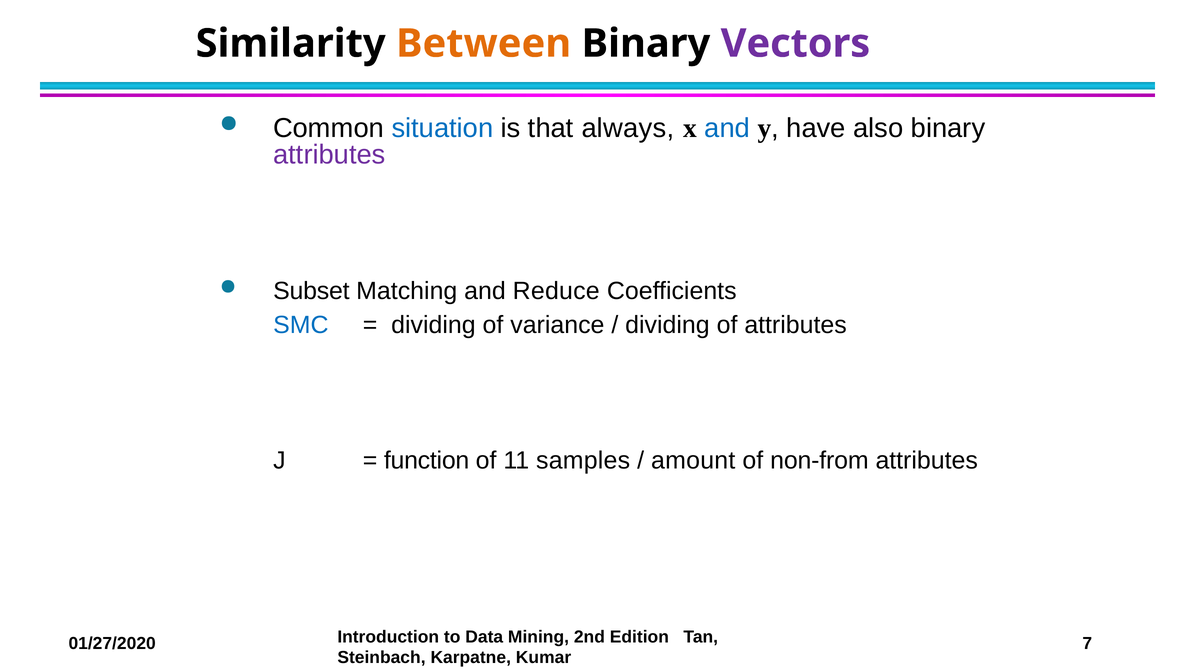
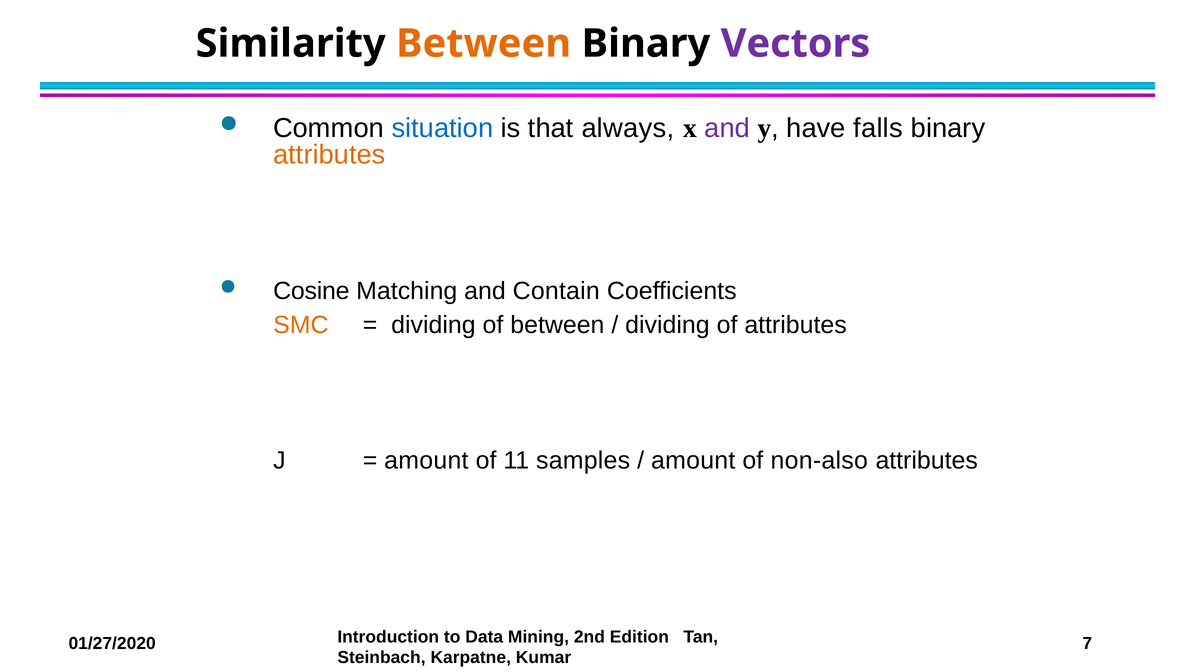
and at (727, 128) colour: blue -> purple
also: also -> falls
attributes at (329, 155) colour: purple -> orange
Subset: Subset -> Cosine
Reduce: Reduce -> Contain
SMC colour: blue -> orange
of variance: variance -> between
function at (427, 461): function -> amount
non-from: non-from -> non-also
